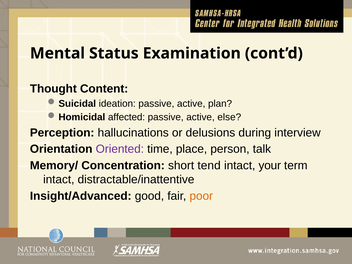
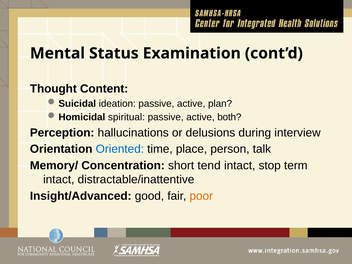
affected: affected -> spiritual
else: else -> both
Oriented colour: purple -> blue
your: your -> stop
